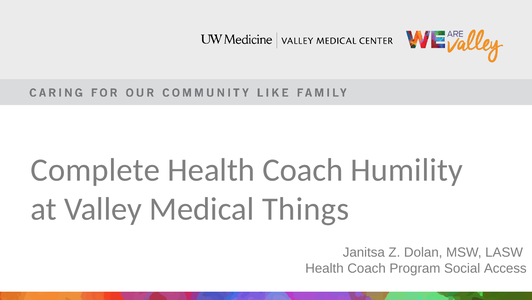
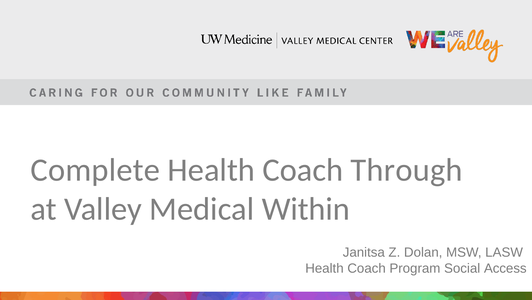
Humility: Humility -> Through
Things: Things -> Within
